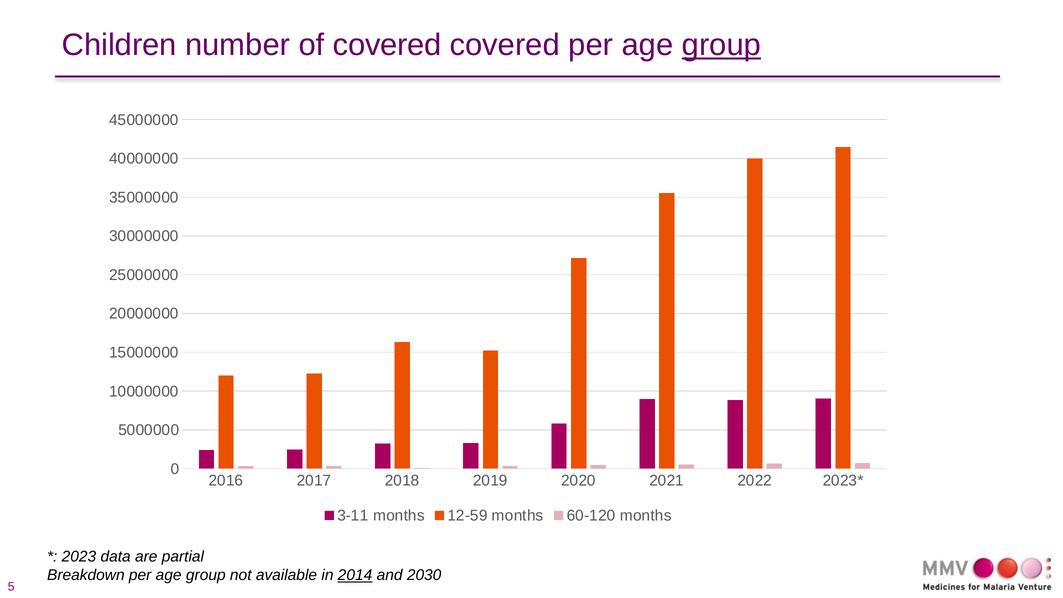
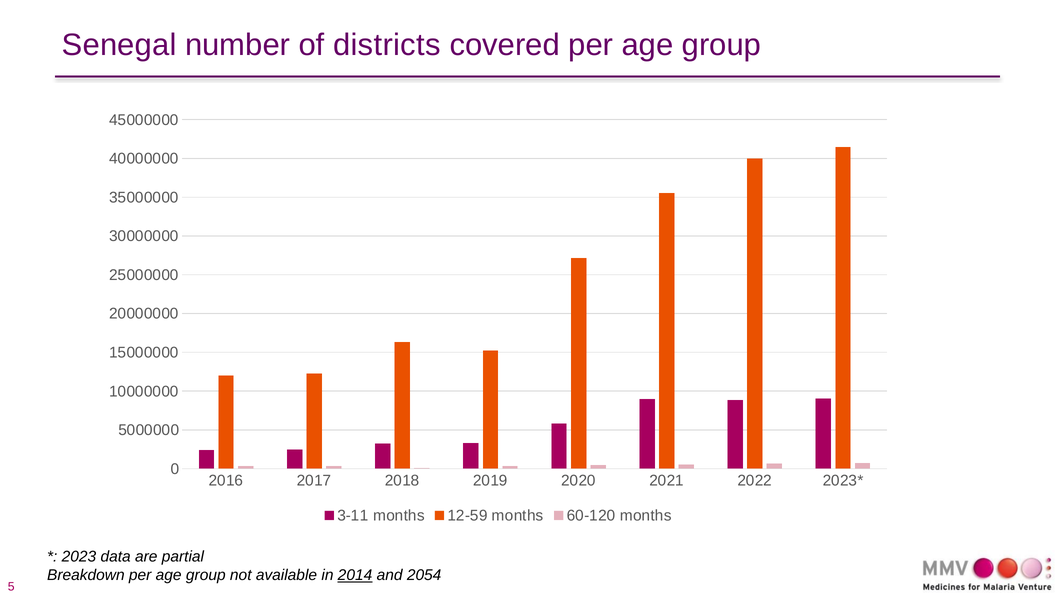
Children: Children -> Senegal
of covered: covered -> districts
group at (722, 45) underline: present -> none
2030: 2030 -> 2054
